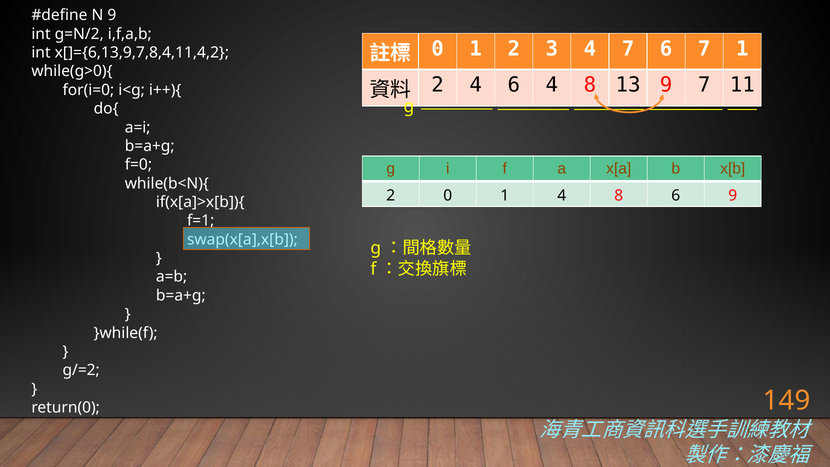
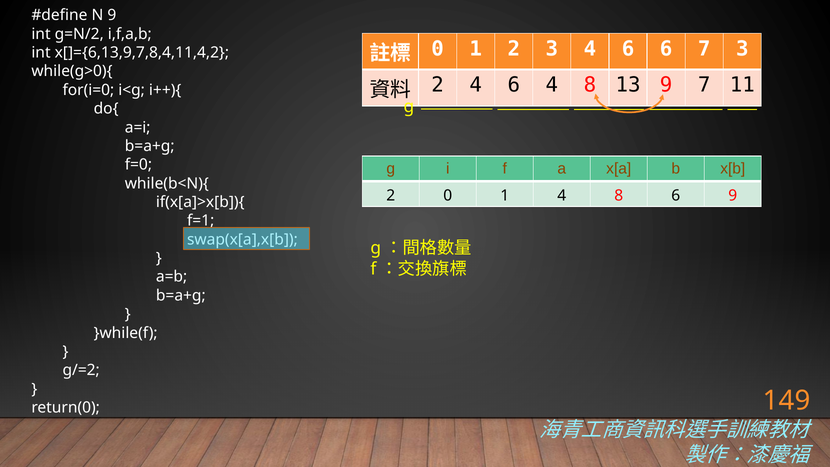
3 4 7: 7 -> 6
7 1: 1 -> 3
